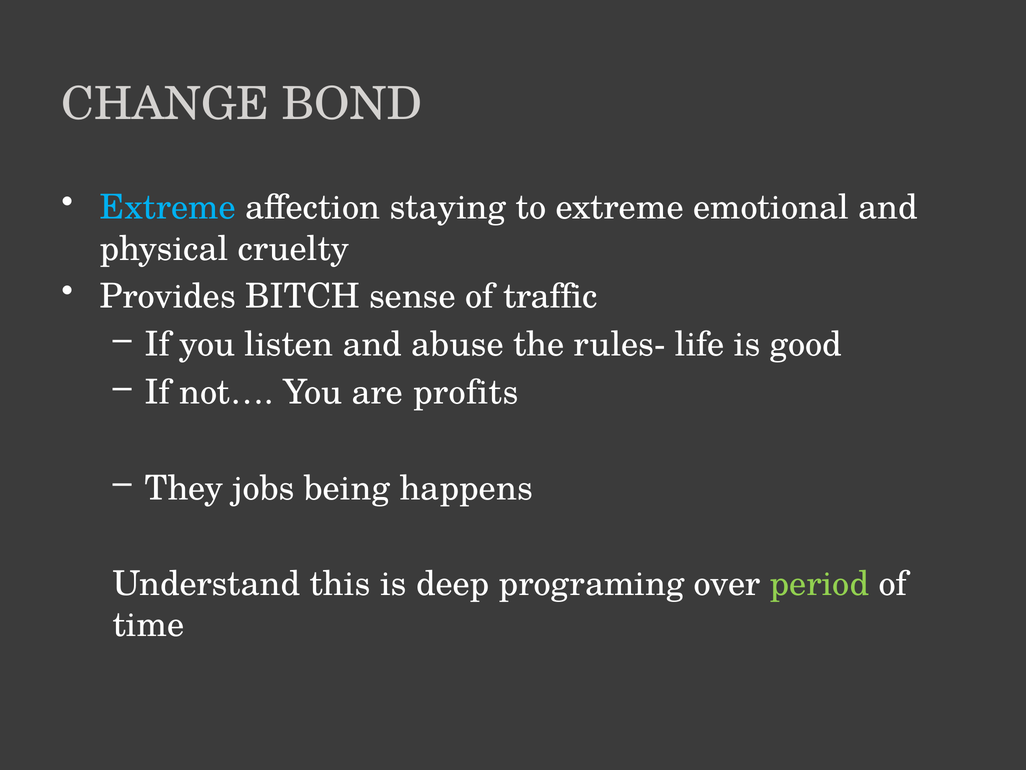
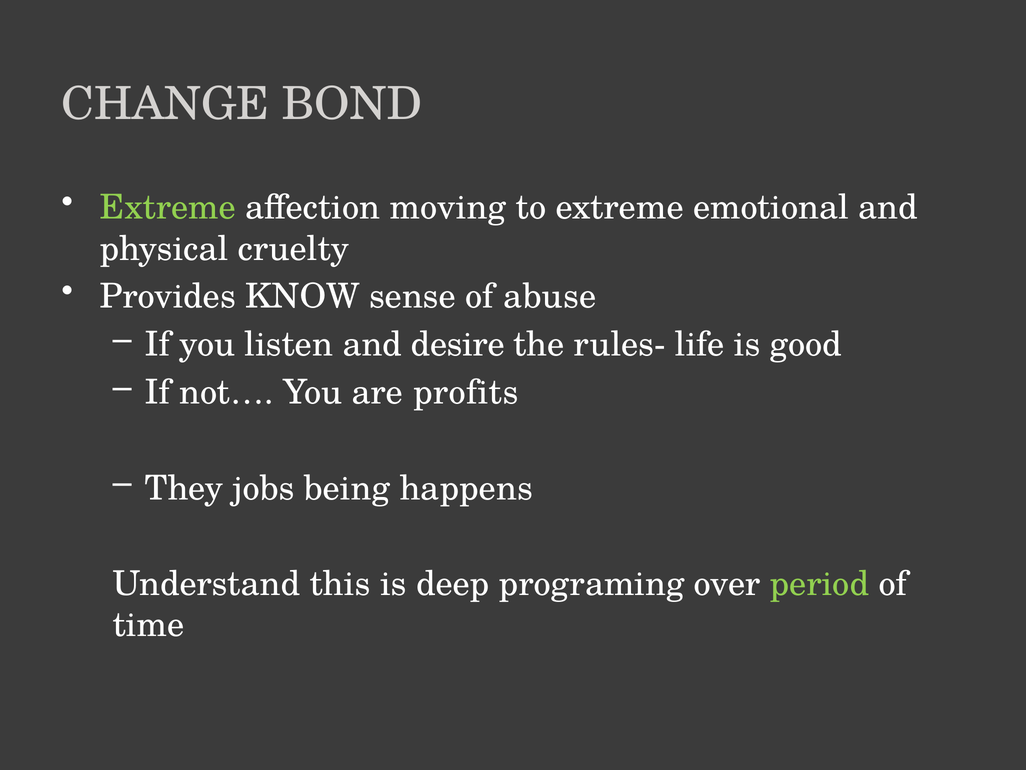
Extreme at (168, 208) colour: light blue -> light green
staying: staying -> moving
BITCH: BITCH -> KNOW
traffic: traffic -> abuse
abuse: abuse -> desire
